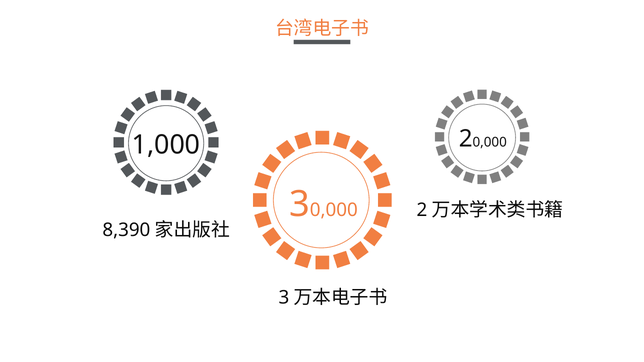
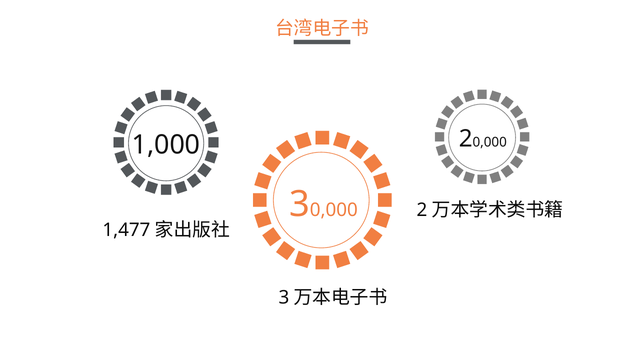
8,390: 8,390 -> 1,477
